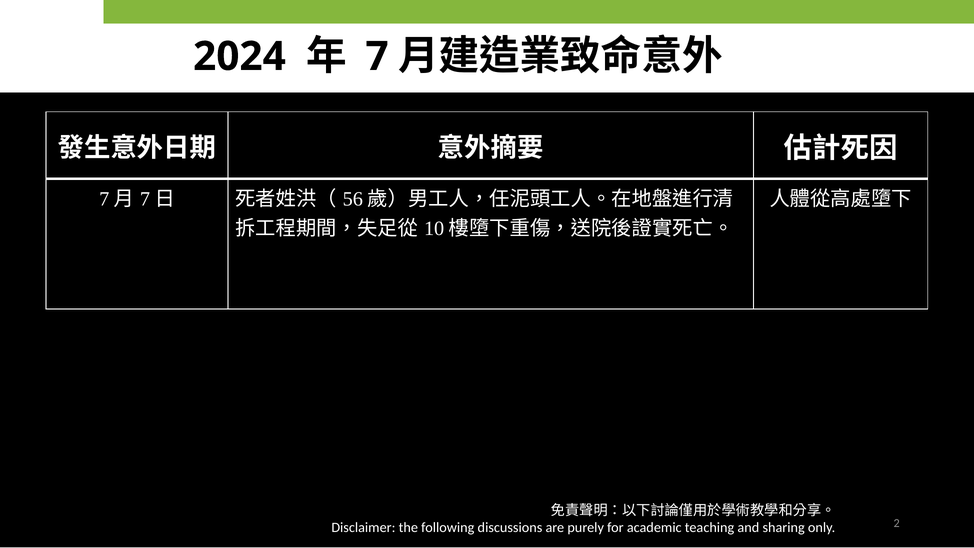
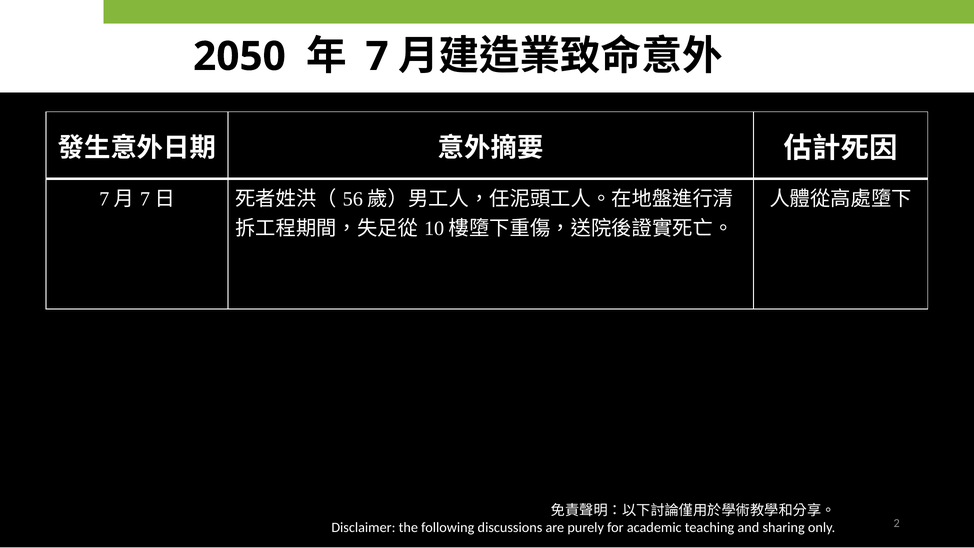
2024: 2024 -> 2050
